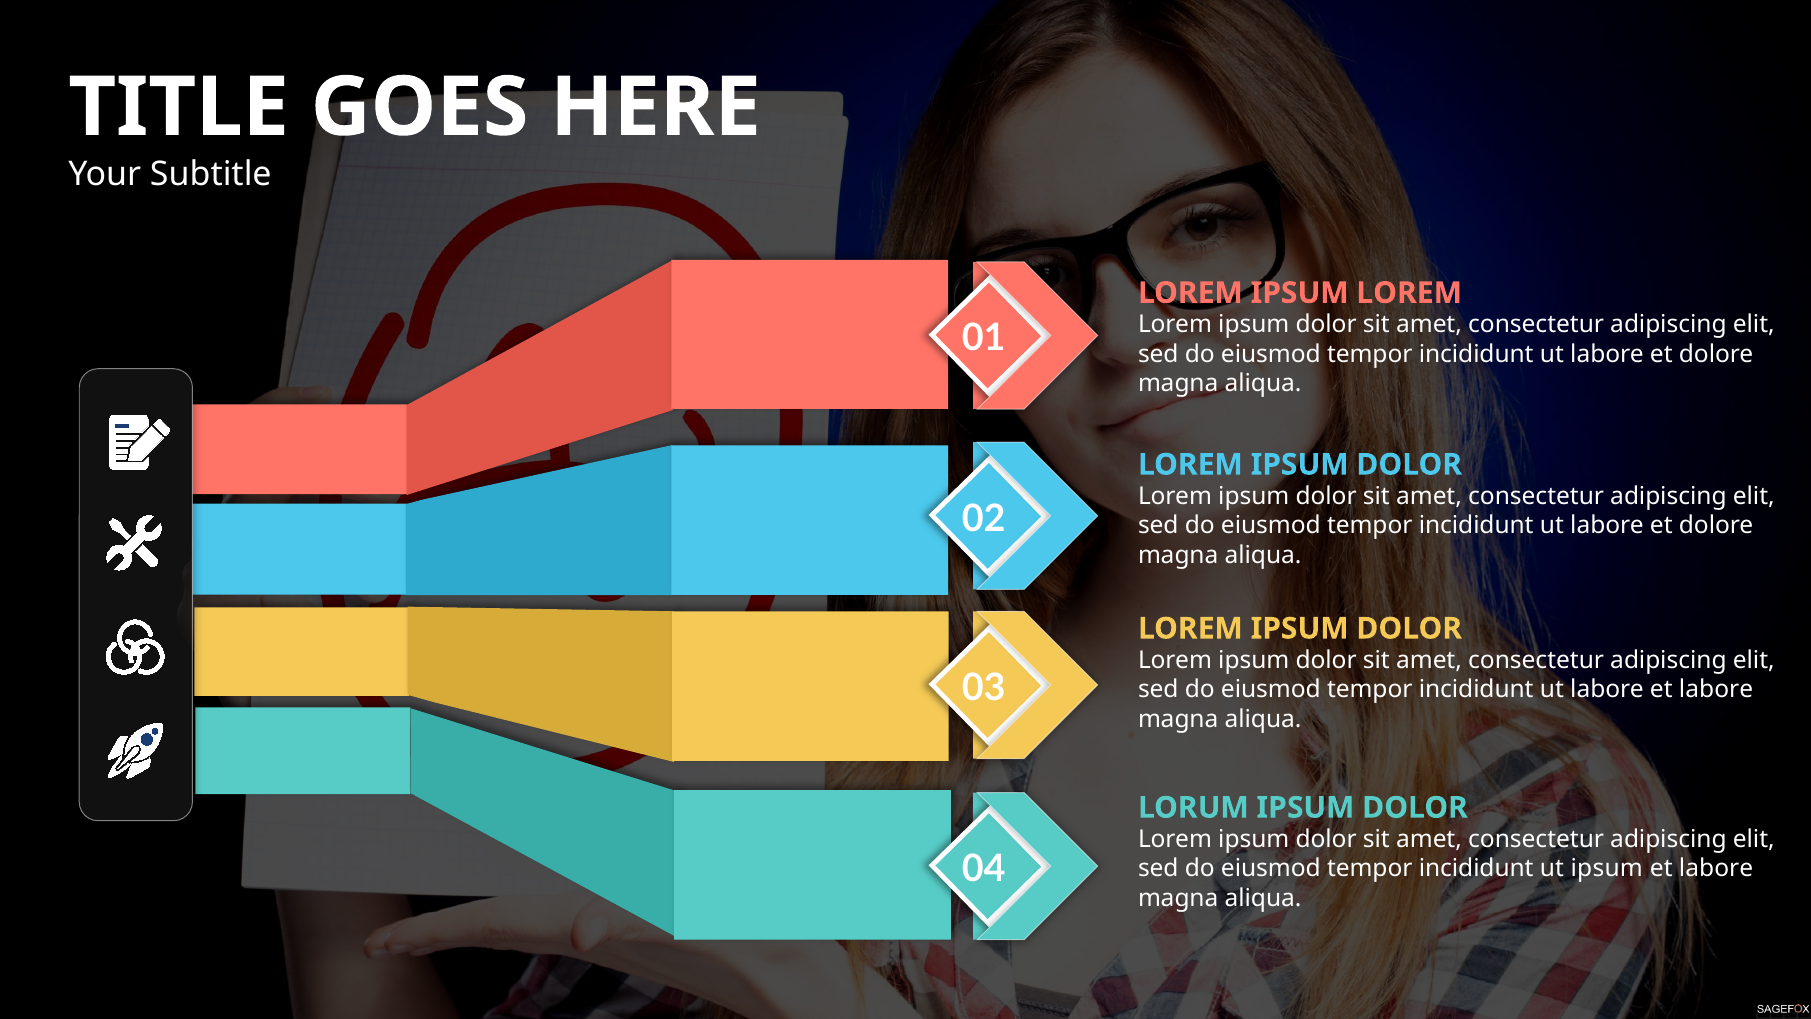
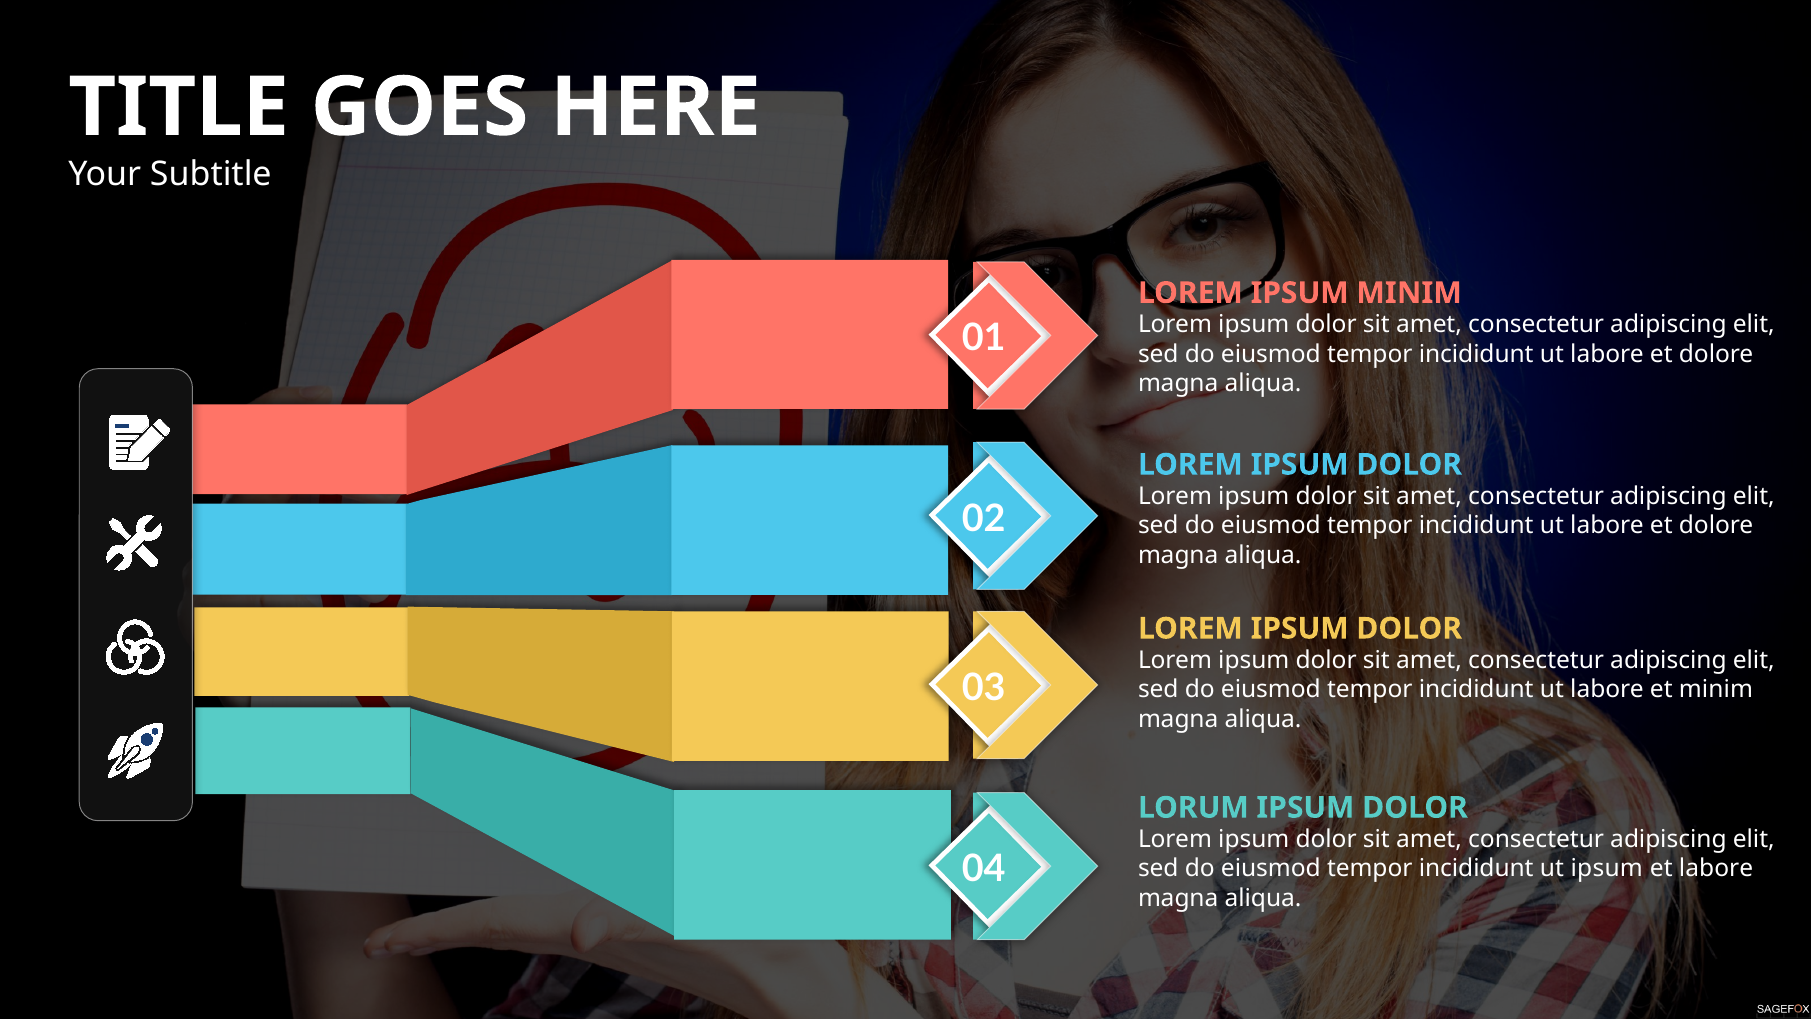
IPSUM LOREM: LOREM -> MINIM
labore et labore: labore -> minim
